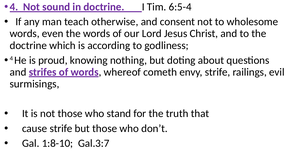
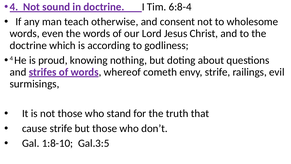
6:5-4: 6:5-4 -> 6:8-4
Gal.3:7: Gal.3:7 -> Gal.3:5
